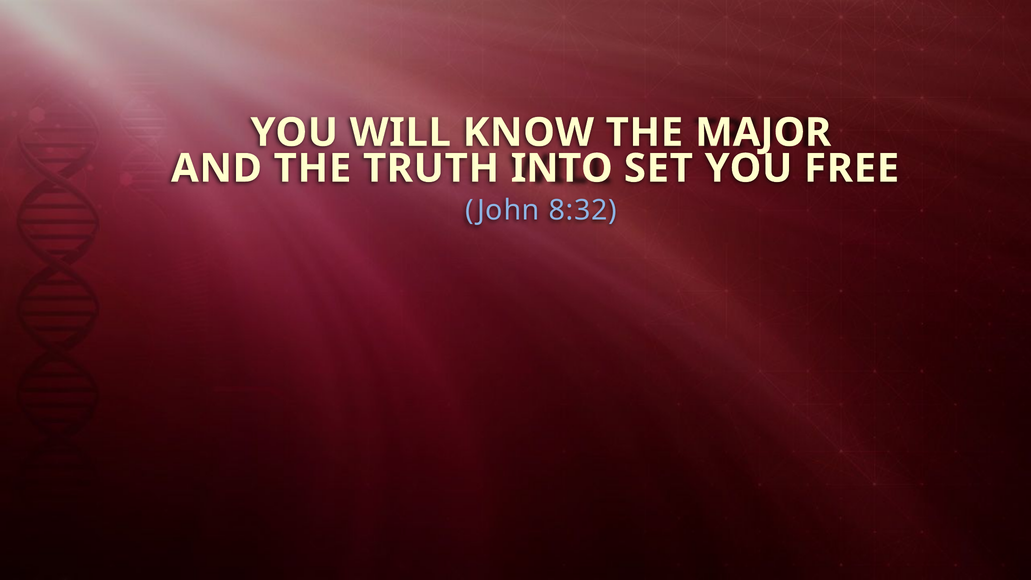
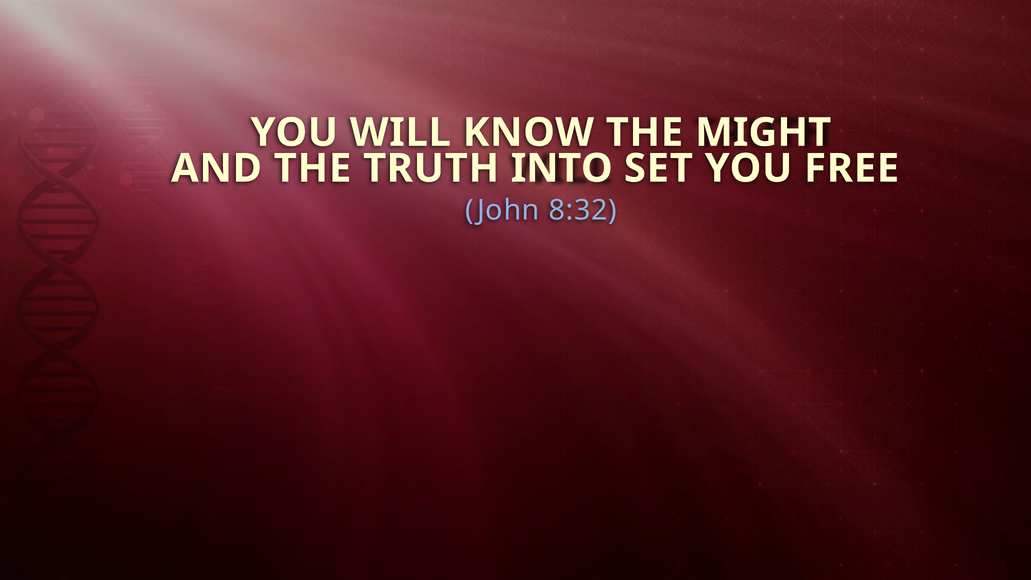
MAJOR: MAJOR -> MIGHT
